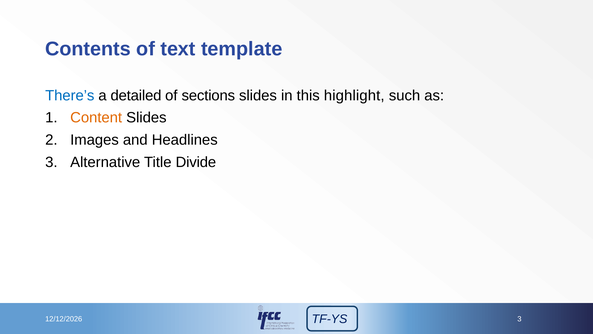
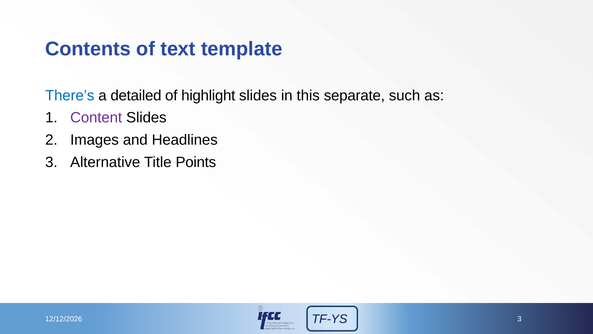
sections: sections -> highlight
highlight: highlight -> separate
Content colour: orange -> purple
Divide: Divide -> Points
